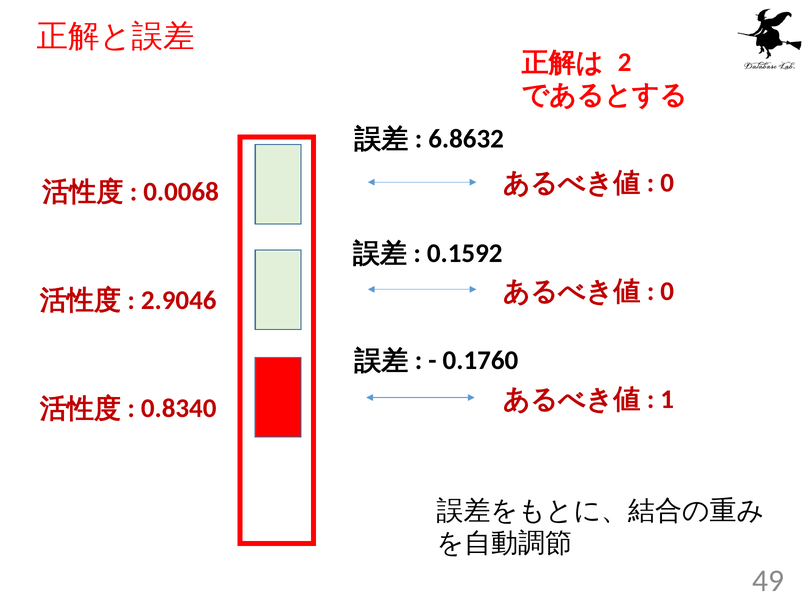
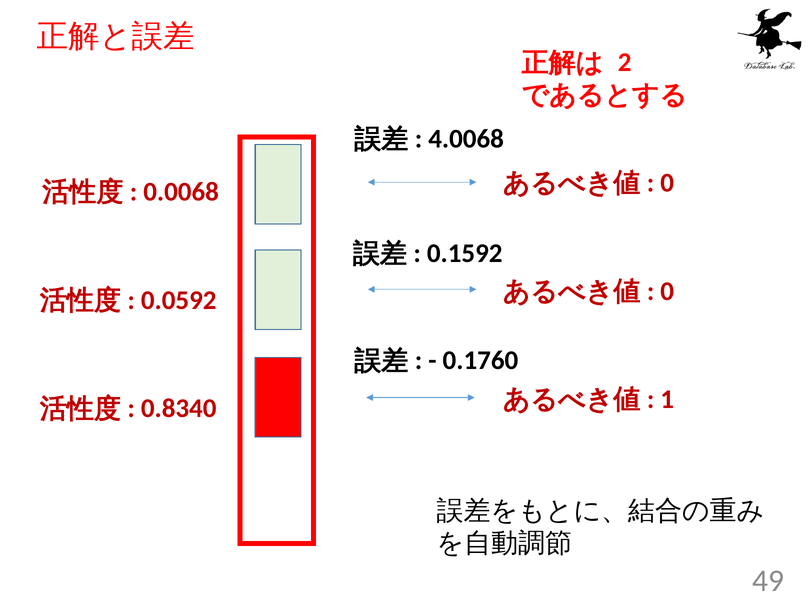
6.8632: 6.8632 -> 4.0068
2.9046: 2.9046 -> 0.0592
